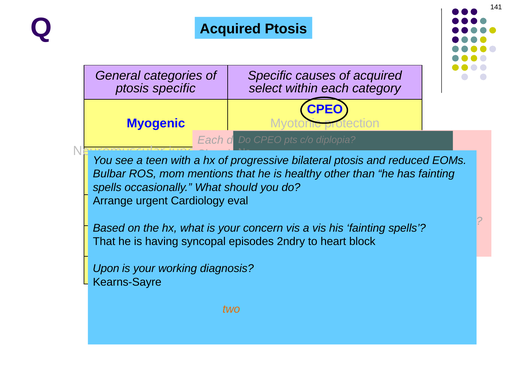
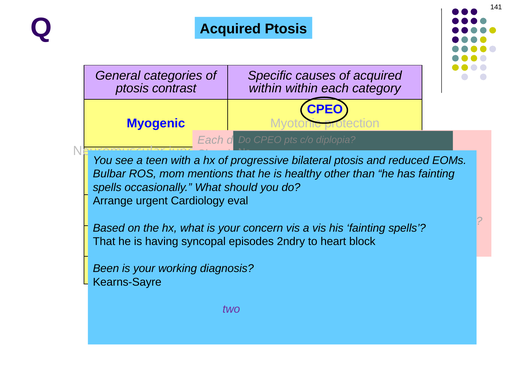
ptosis specific: specific -> contrast
select at (265, 88): select -> within
Upon: Upon -> Been
two colour: orange -> purple
